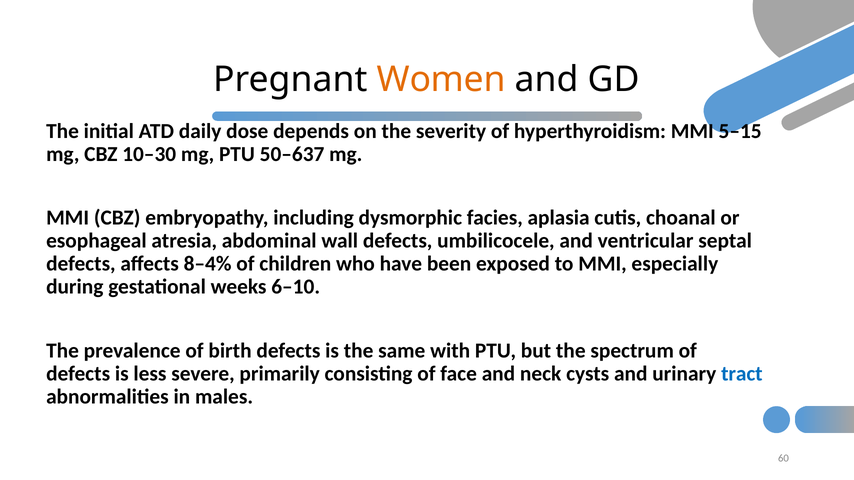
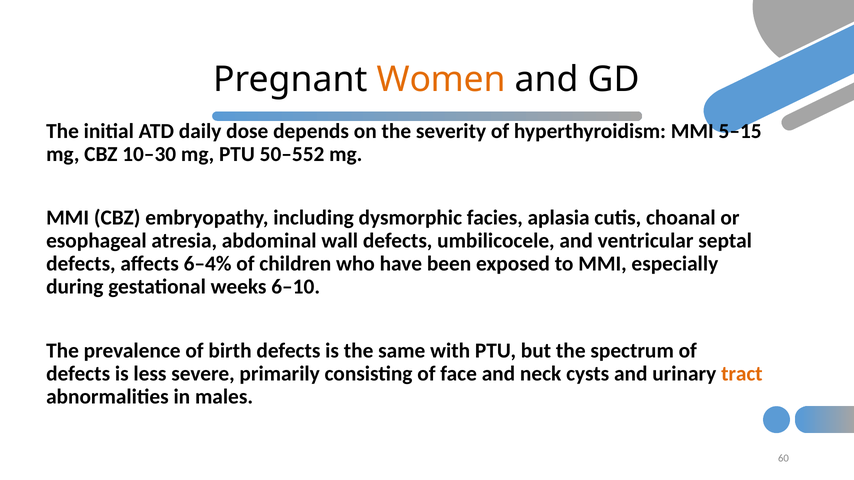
50–637: 50–637 -> 50–552
8–4%: 8–4% -> 6–4%
tract colour: blue -> orange
